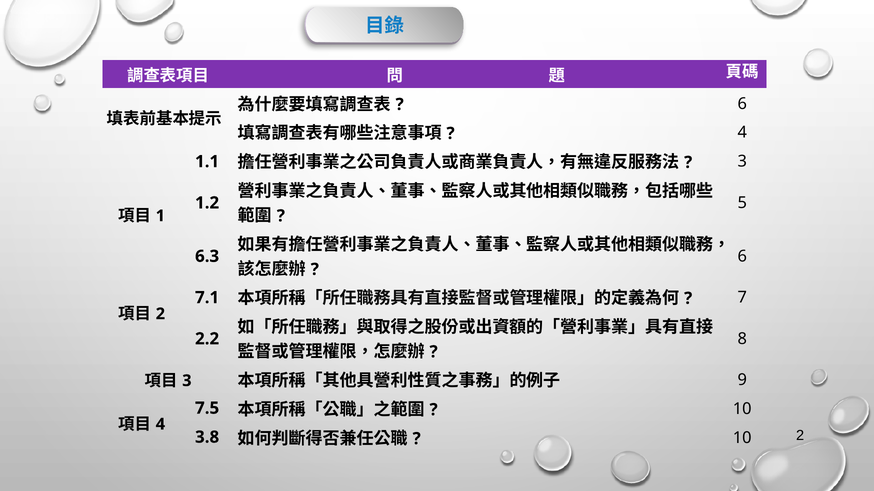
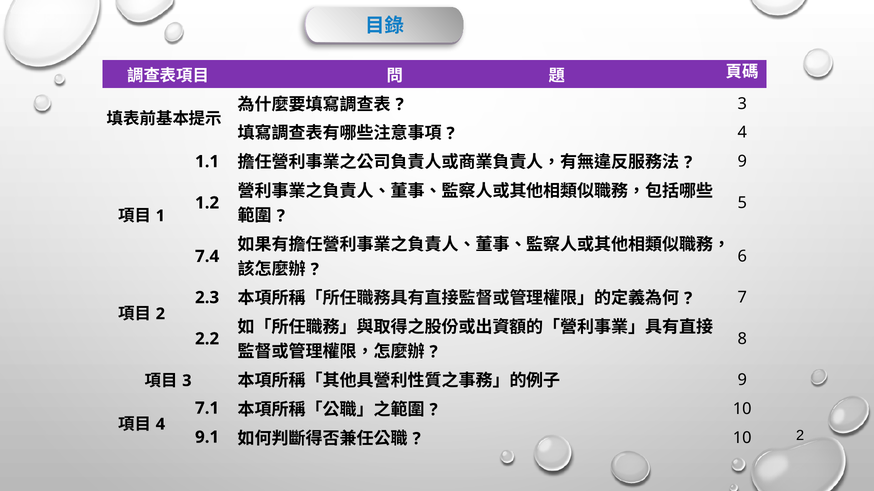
6 at (742, 104): 6 -> 3
3 at (742, 162): 3 -> 9
6.3: 6.3 -> 7.4
7.1: 7.1 -> 2.3
7.5: 7.5 -> 7.1
3.8: 3.8 -> 9.1
